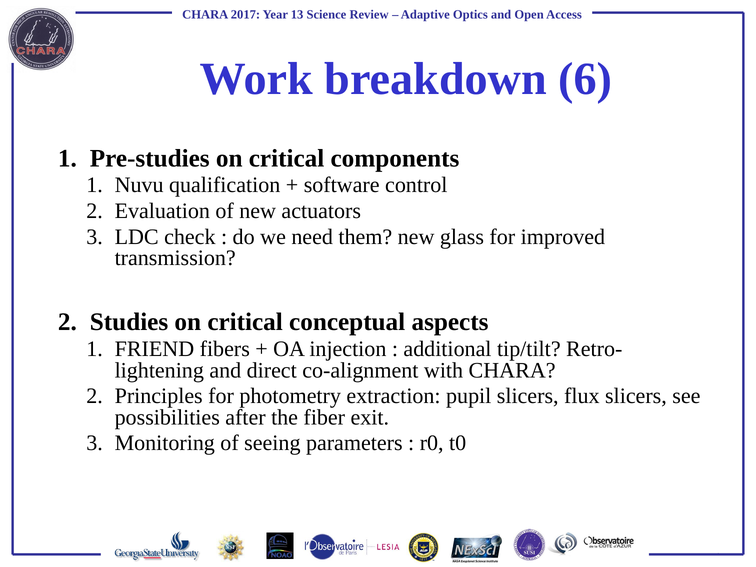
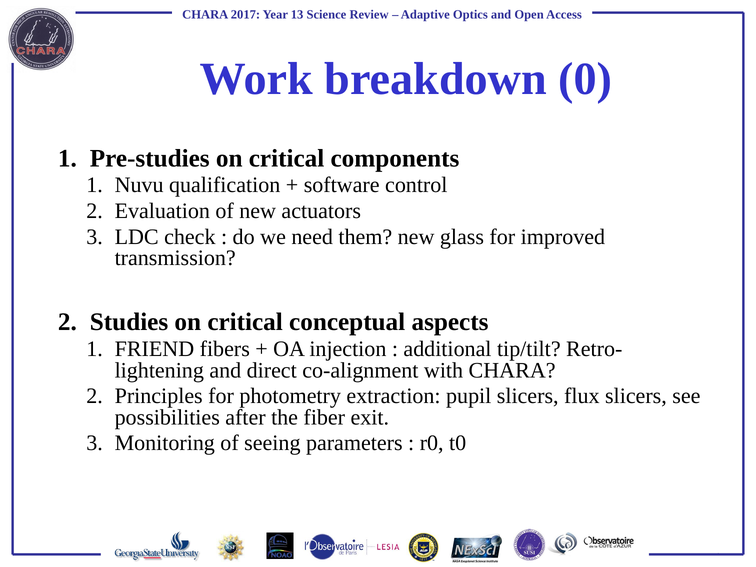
6: 6 -> 0
